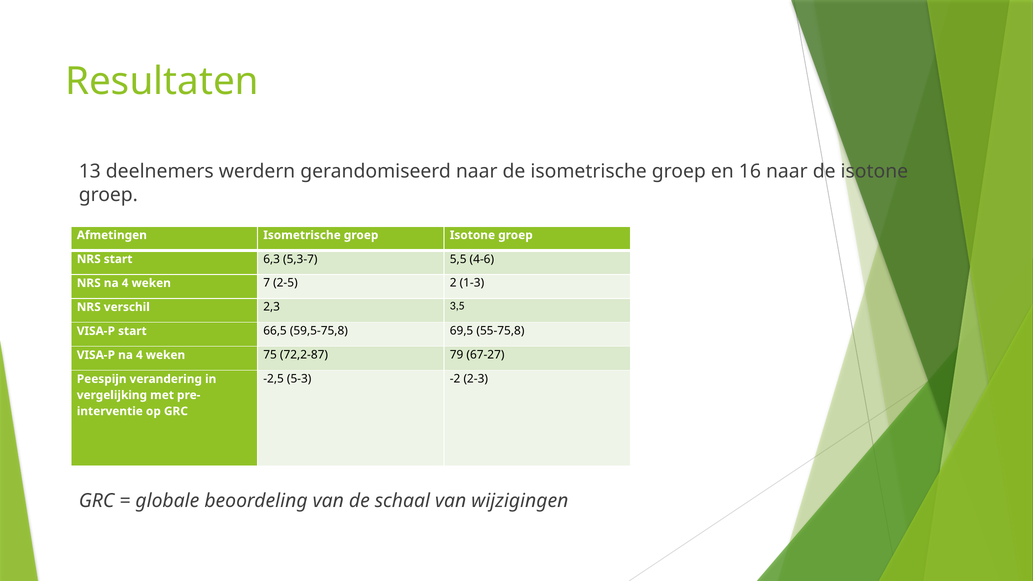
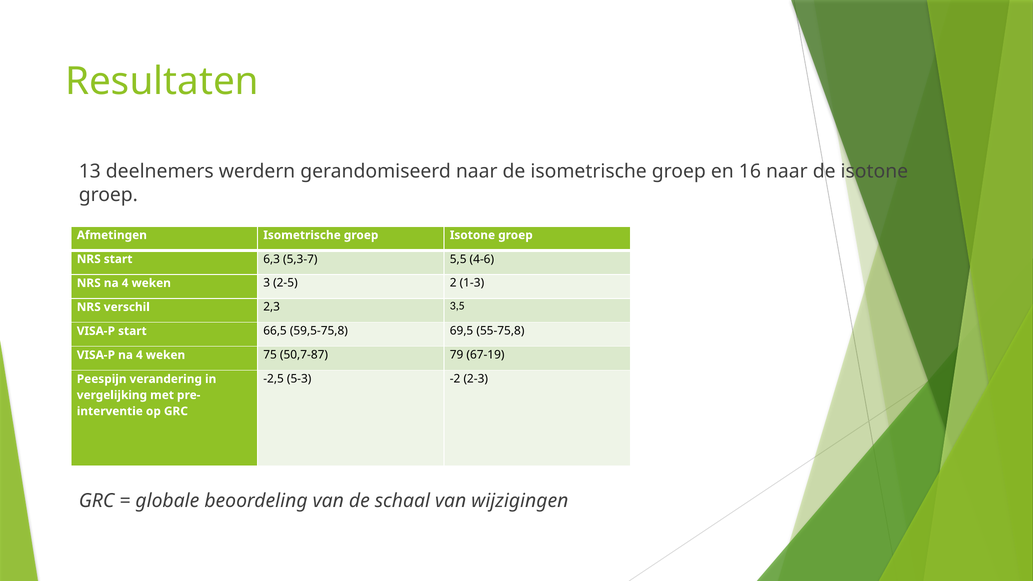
7: 7 -> 3
72,2-87: 72,2-87 -> 50,7-87
67-27: 67-27 -> 67-19
